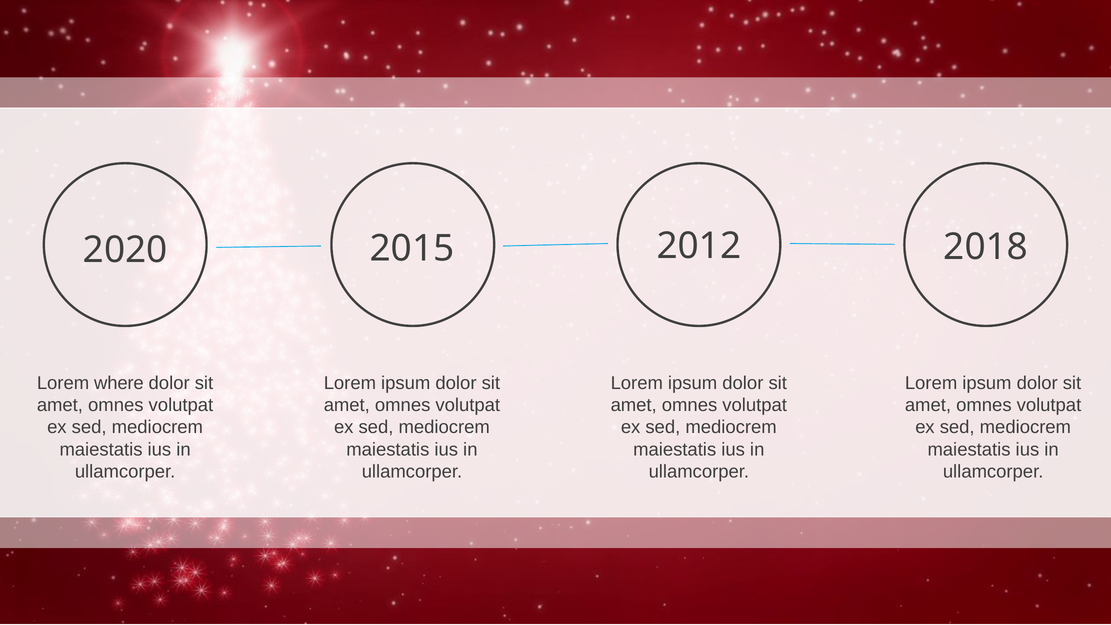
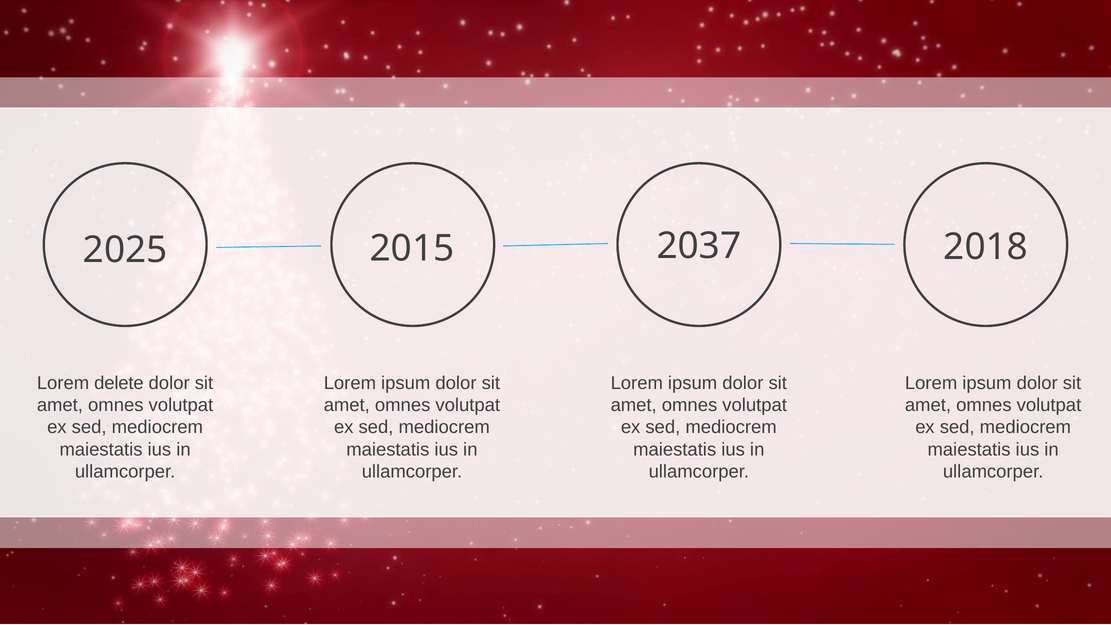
2020: 2020 -> 2025
2012: 2012 -> 2037
where: where -> delete
